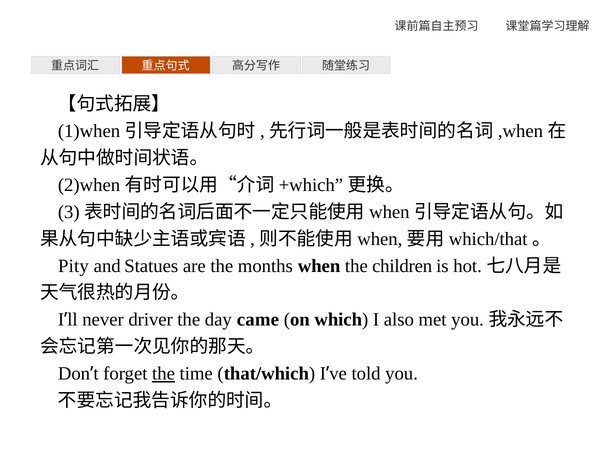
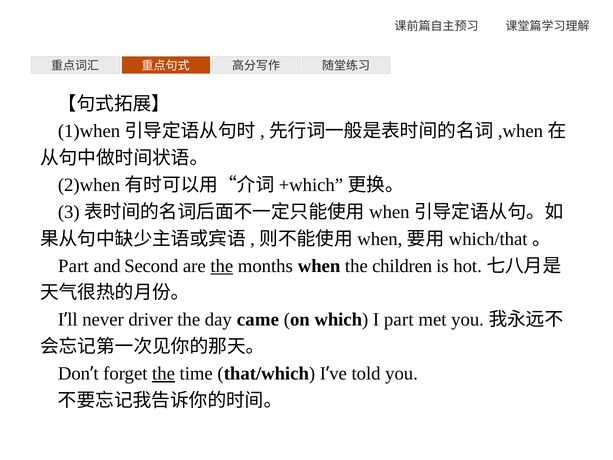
Pity at (73, 266): Pity -> Part
Statues: Statues -> Second
the at (222, 266) underline: none -> present
I also: also -> part
